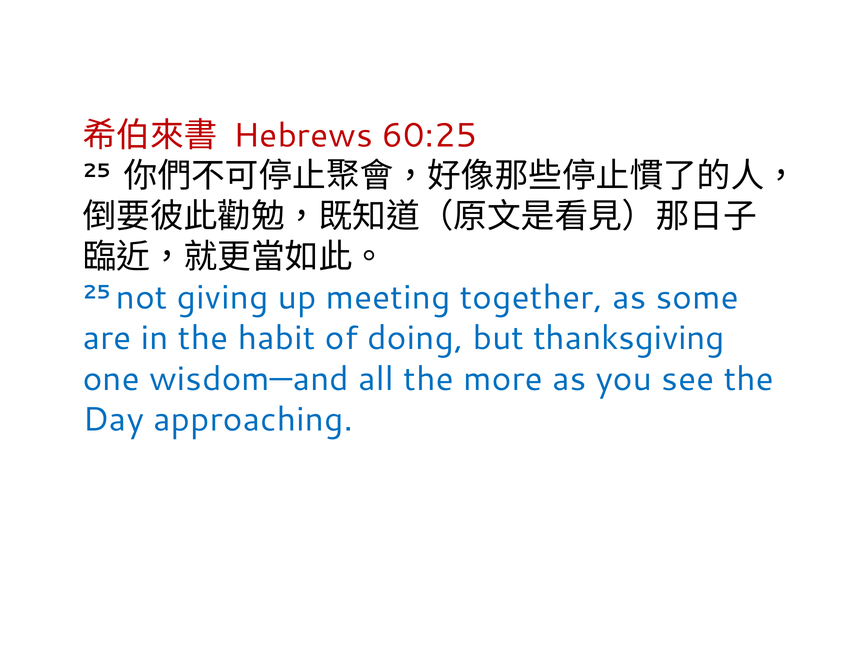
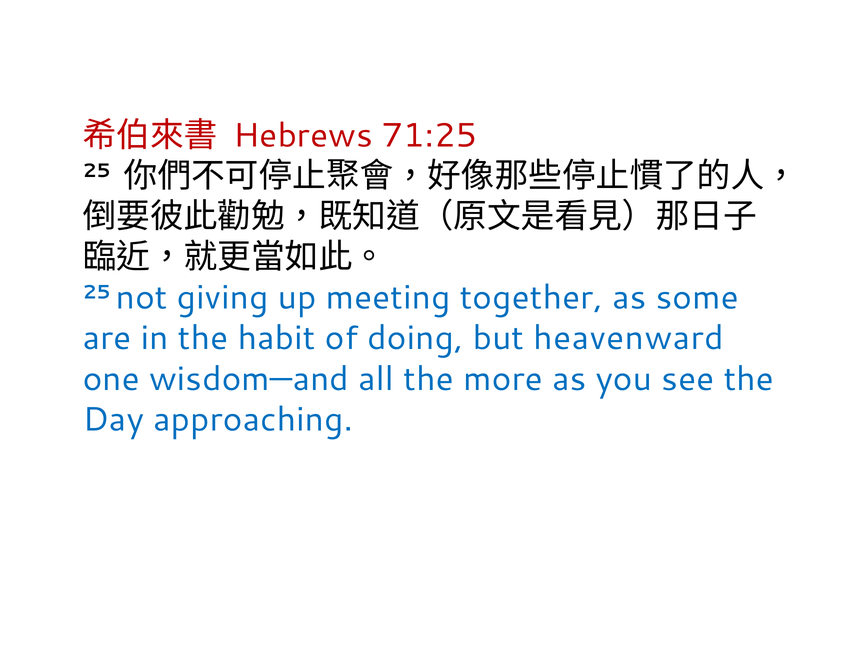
60:25: 60:25 -> 71:25
thanksgiving: thanksgiving -> heavenward
